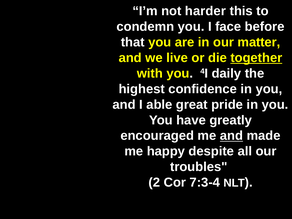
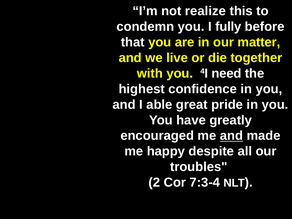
harder: harder -> realize
face: face -> fully
together underline: present -> none
daily: daily -> need
